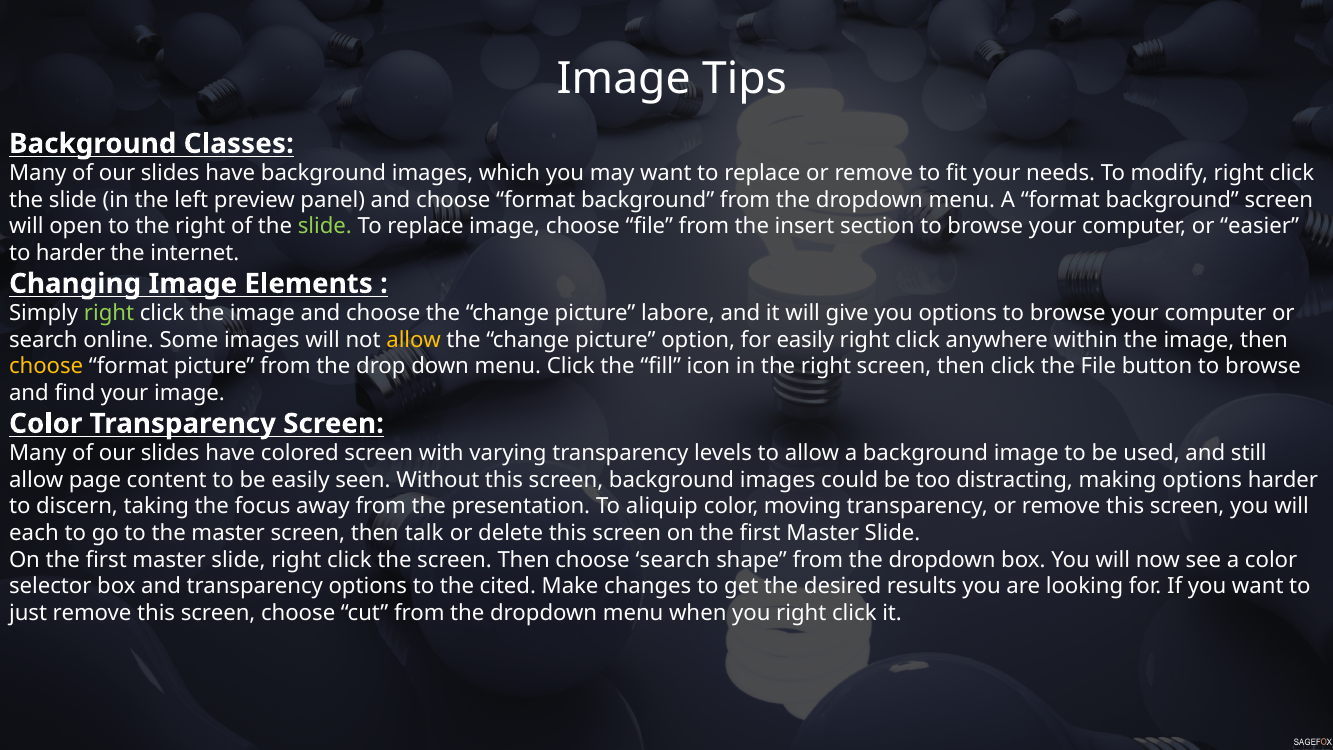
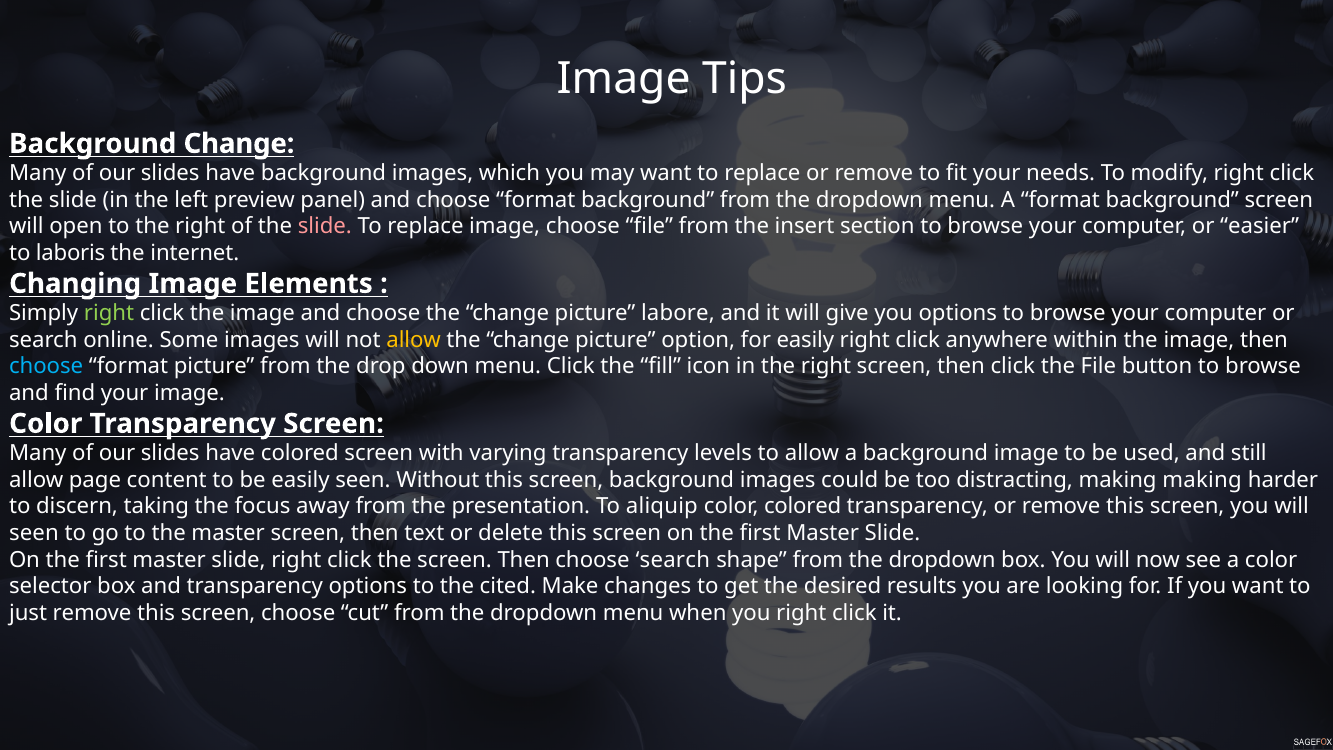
Background Classes: Classes -> Change
slide at (325, 227) colour: light green -> pink
to harder: harder -> laboris
choose at (46, 366) colour: yellow -> light blue
making options: options -> making
color moving: moving -> colored
each at (34, 533): each -> seen
talk: talk -> text
